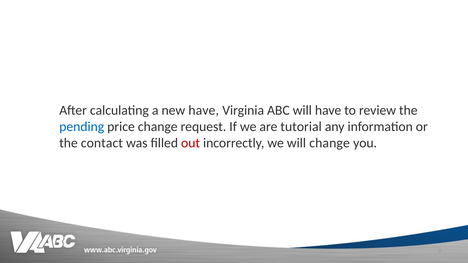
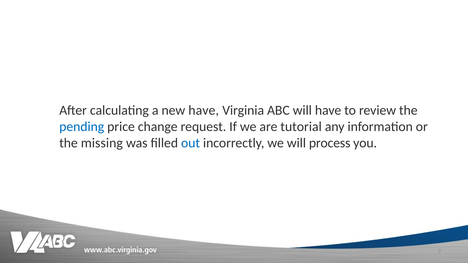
contact: contact -> missing
out colour: red -> blue
will change: change -> process
